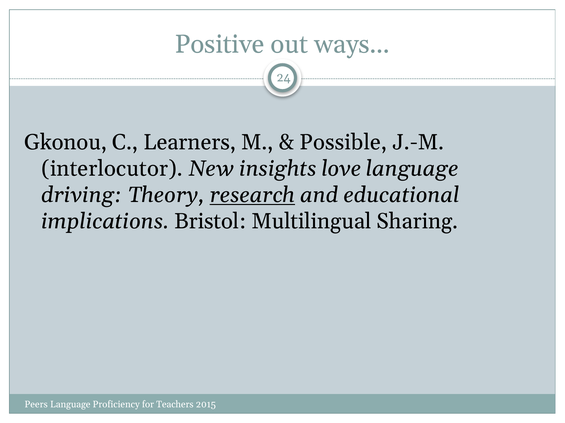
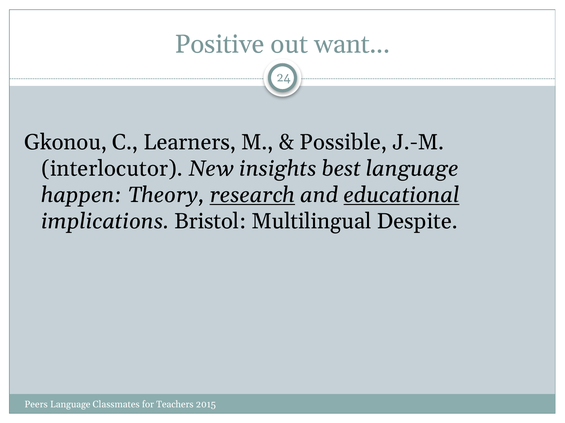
ways: ways -> want
love: love -> best
driving: driving -> happen
educational underline: none -> present
Sharing: Sharing -> Despite
Proficiency: Proficiency -> Classmates
